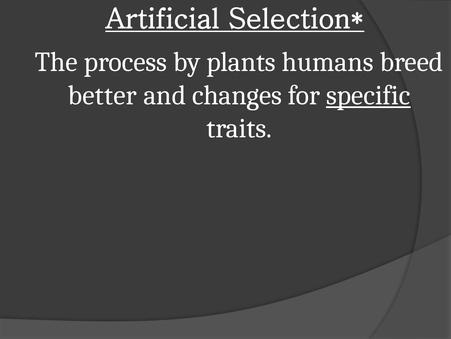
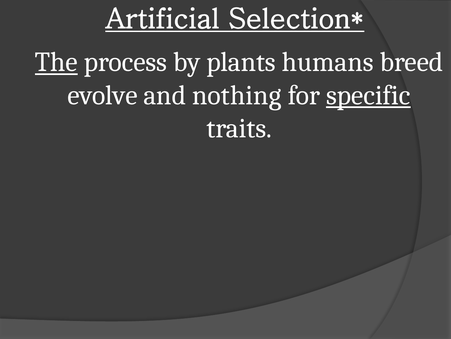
The underline: none -> present
better: better -> evolve
changes: changes -> nothing
